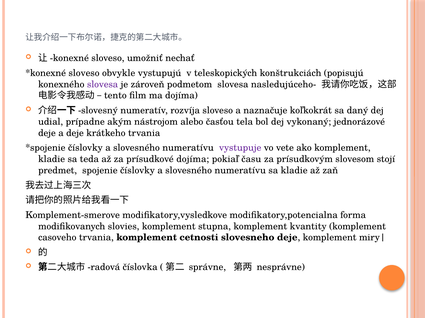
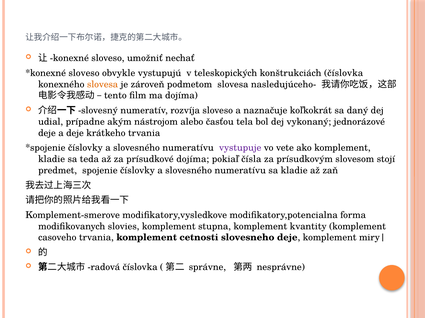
konštrukciách popisujú: popisujú -> číslovka
slovesa at (103, 84) colour: purple -> orange
času: času -> čísla
